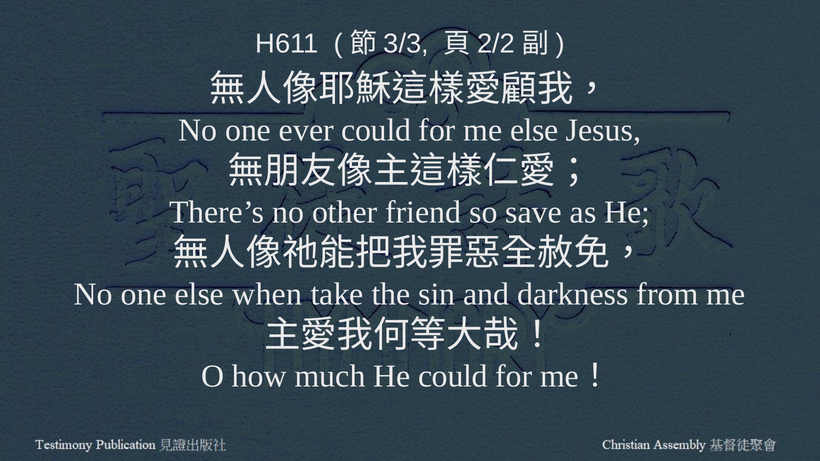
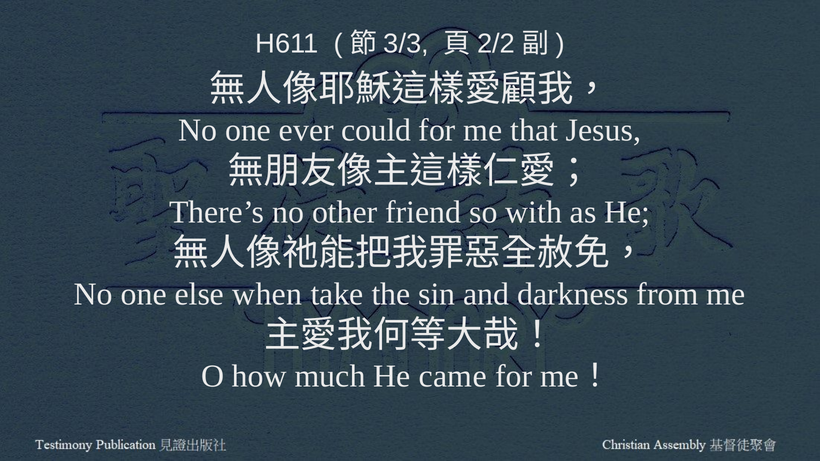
me else: else -> that
save: save -> with
He could: could -> came
